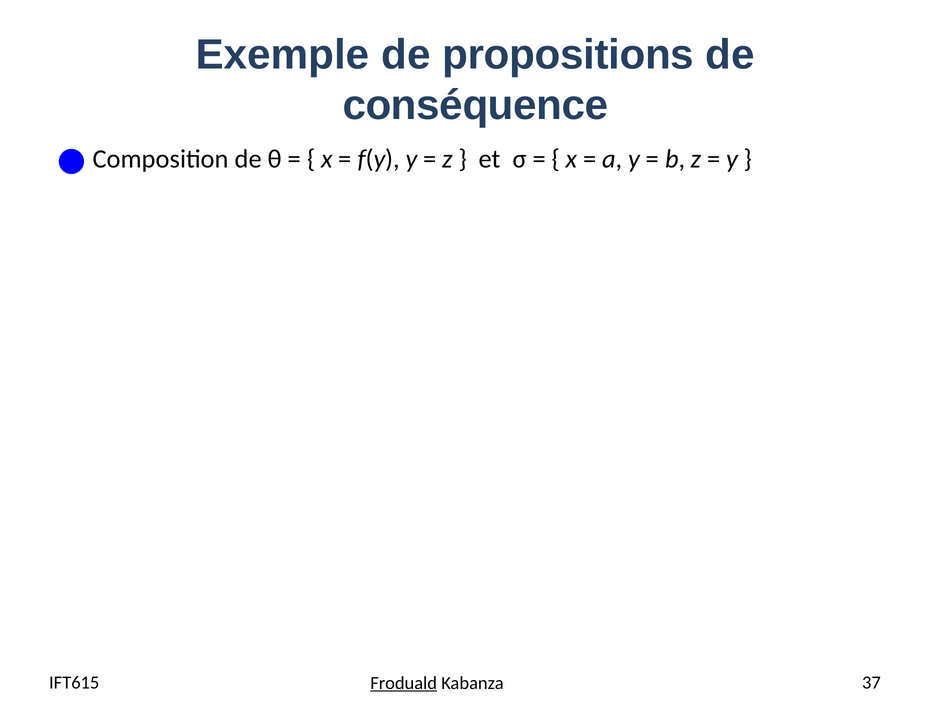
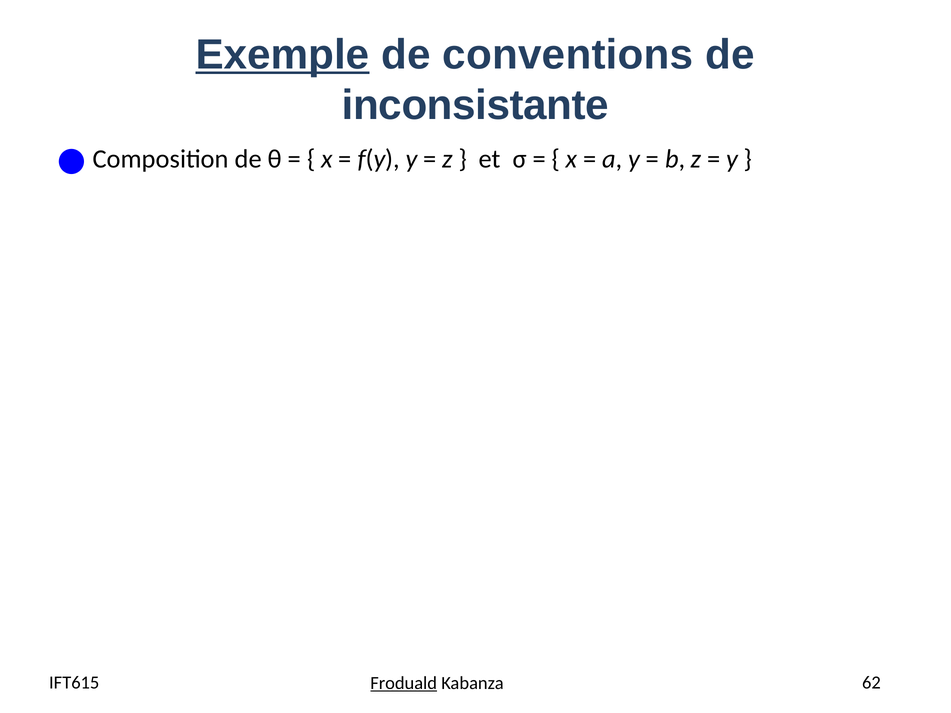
Exemple underline: none -> present
propositions: propositions -> conventions
conséquence: conséquence -> inconsistante
37: 37 -> 62
